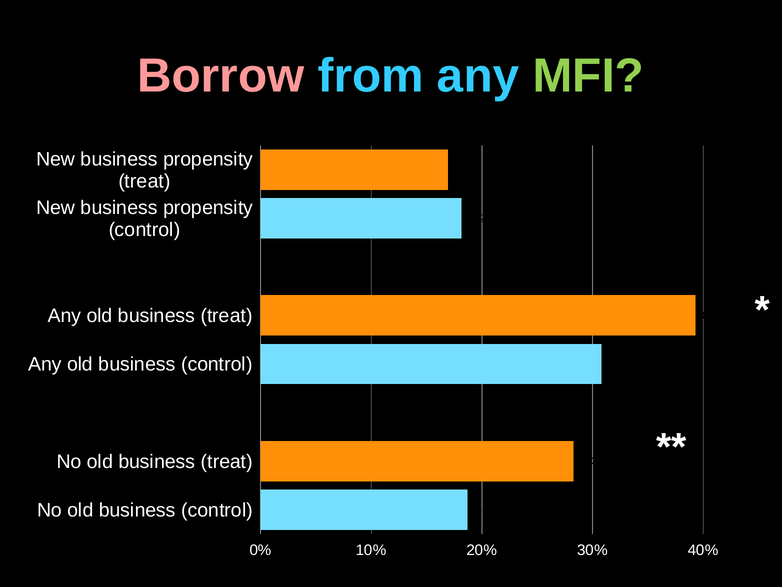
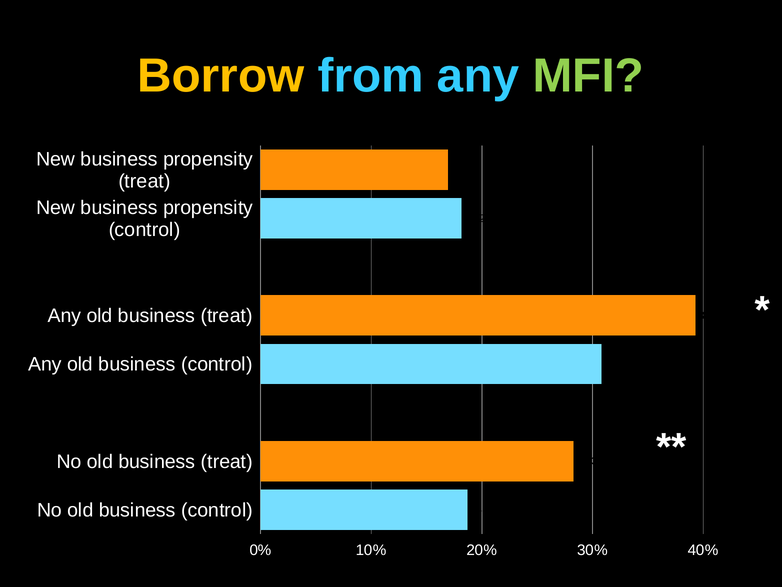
Borrow colour: pink -> yellow
